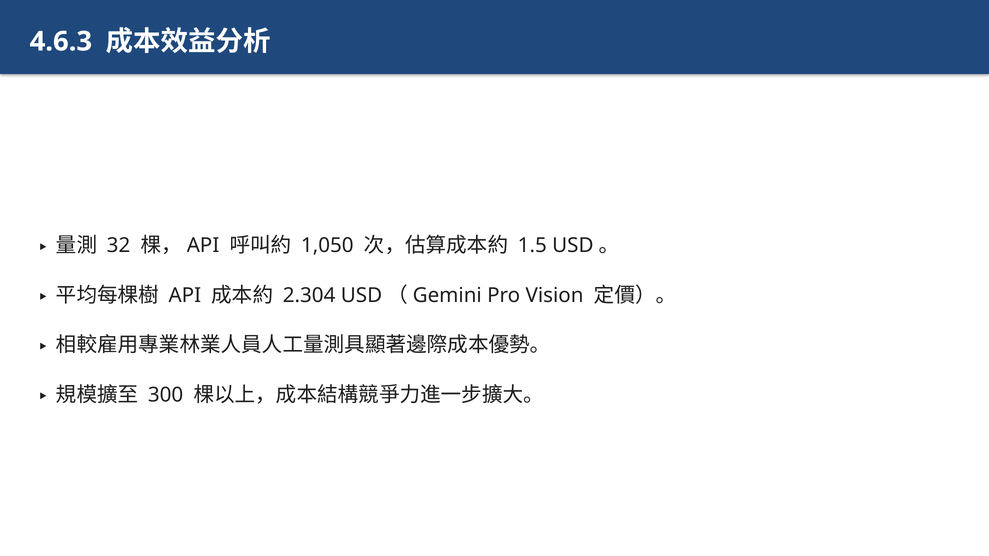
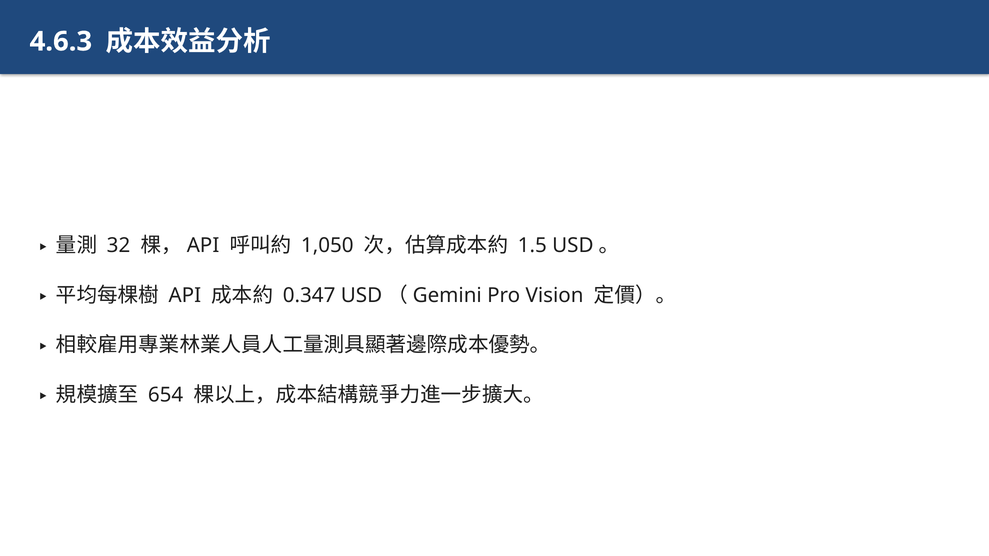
2.304: 2.304 -> 0.347
300: 300 -> 654
